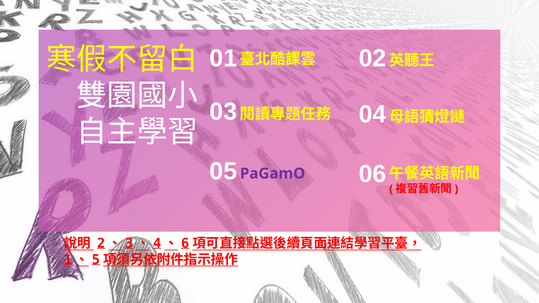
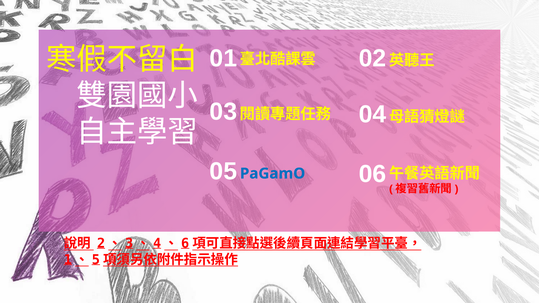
PaGamO colour: purple -> blue
